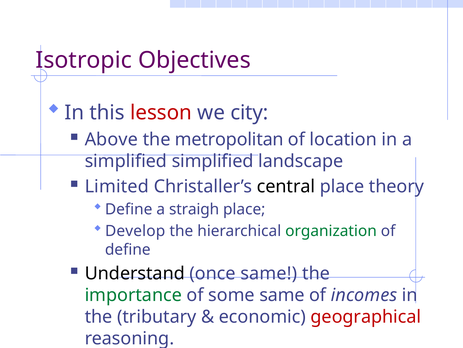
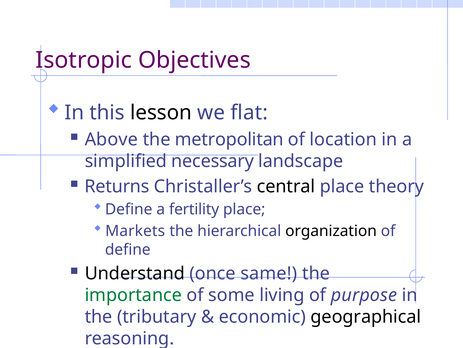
lesson colour: red -> black
city: city -> flat
simplified simplified: simplified -> necessary
Limited: Limited -> Returns
straigh: straigh -> fertility
Develop: Develop -> Markets
organization colour: green -> black
some same: same -> living
incomes: incomes -> purpose
geographical colour: red -> black
